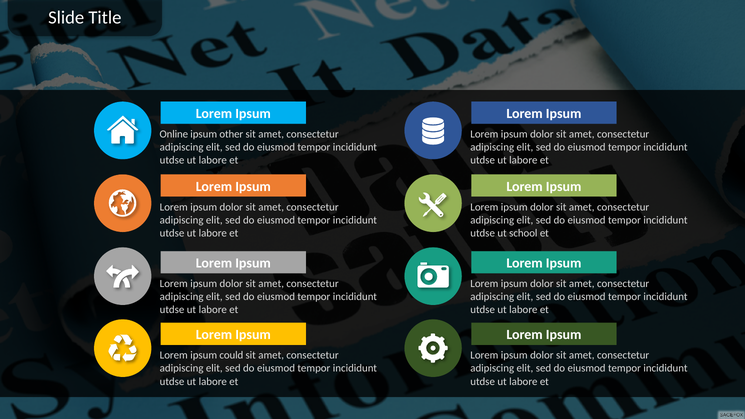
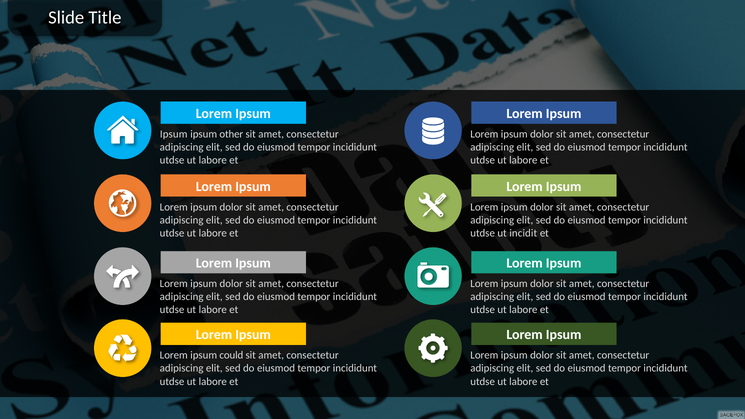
Online at (174, 134): Online -> Ipsum
school: school -> incidit
